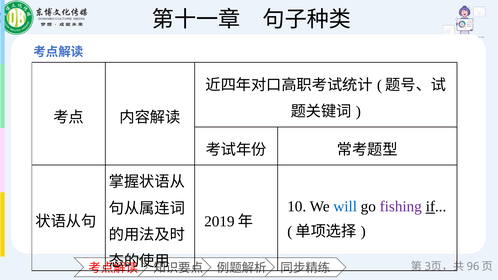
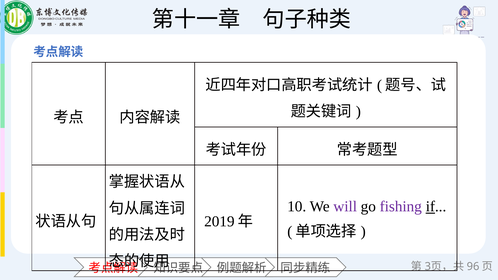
will colour: blue -> purple
